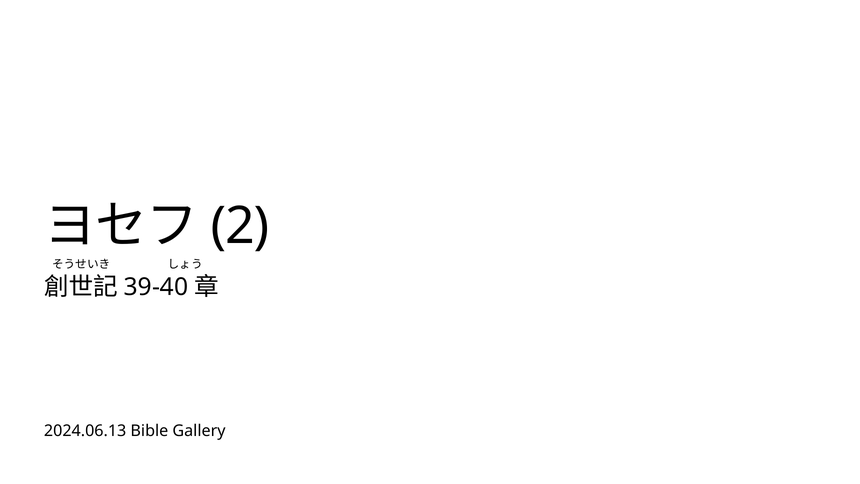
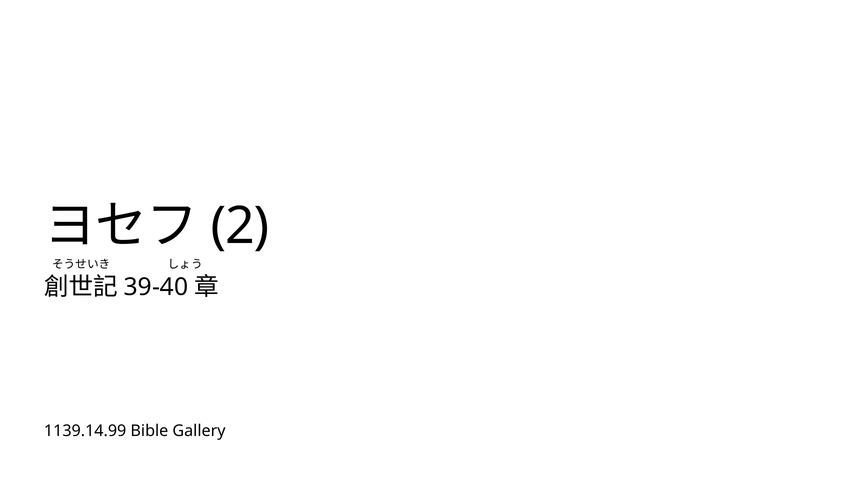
2024.06.13: 2024.06.13 -> 1139.14.99
